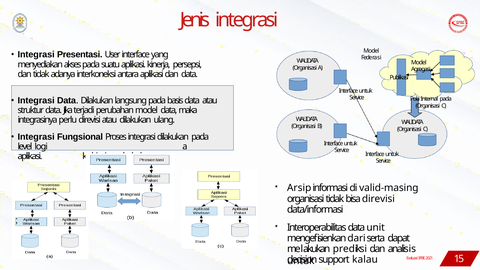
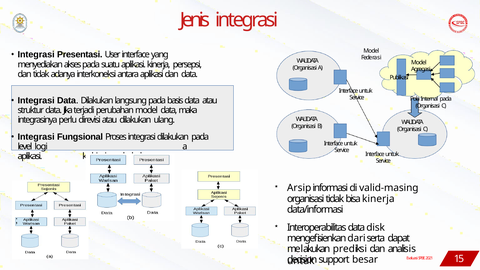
bisa direvisi: direvisi -> kinerja
unit: unit -> disk
kalau: kalau -> besar
